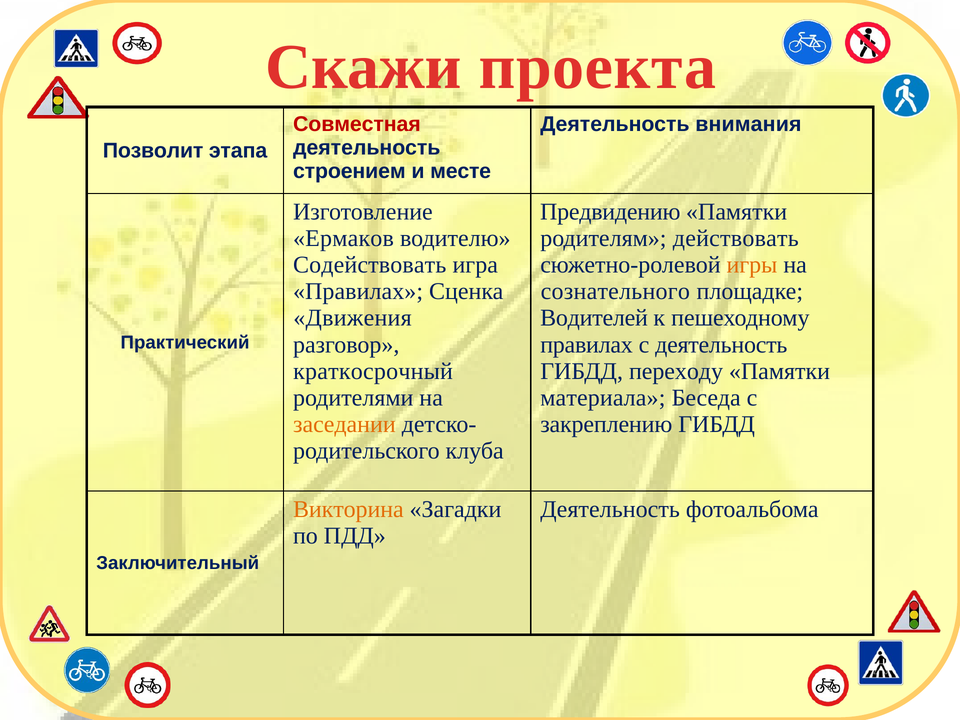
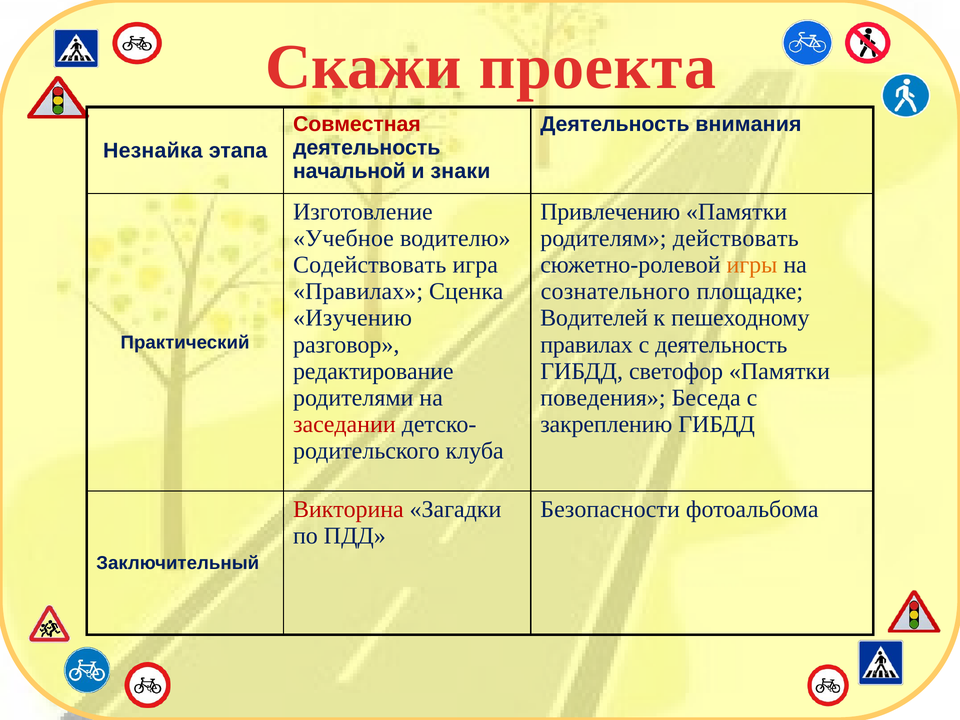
Позволит: Позволит -> Незнайка
строением: строением -> начальной
месте: месте -> знаки
Предвидению: Предвидению -> Привлечению
Ермаков: Ермаков -> Учебное
Движения: Движения -> Изучению
краткосрочный: краткосрочный -> редактирование
переходу: переходу -> светофор
материала: материала -> поведения
заседании colour: orange -> red
Викторина colour: orange -> red
Деятельность at (610, 509): Деятельность -> Безопасности
